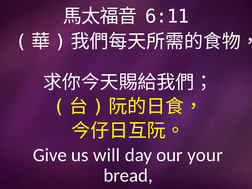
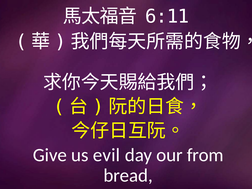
will: will -> evil
your: your -> from
